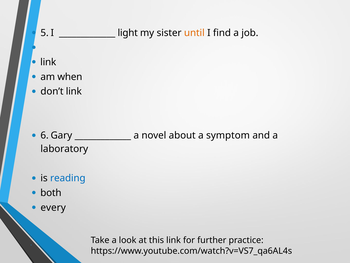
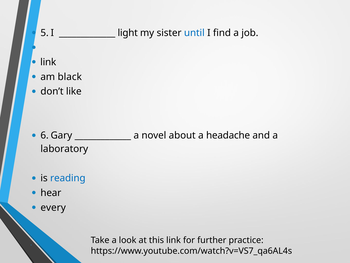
until colour: orange -> blue
when: when -> black
don’t link: link -> like
symptom: symptom -> headache
both: both -> hear
